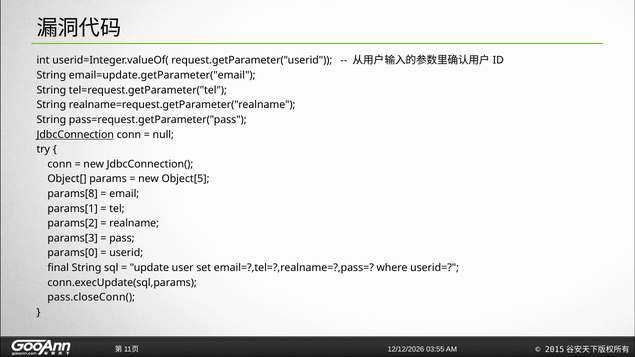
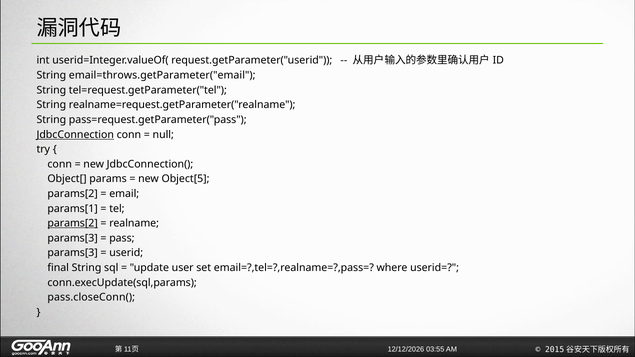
email=update.getParameter("email: email=update.getParameter("email -> email=throws.getParameter("email
params[8 at (73, 194): params[8 -> params[2
params[2 at (73, 223) underline: none -> present
params[0 at (73, 253): params[0 -> params[3
